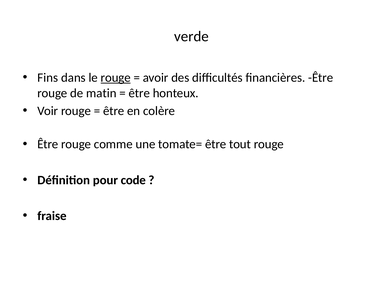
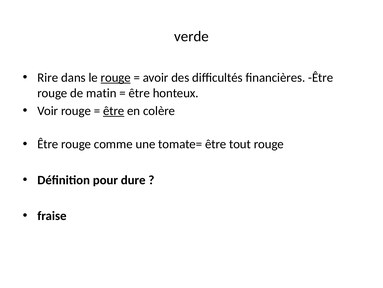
Fins: Fins -> Rire
être at (114, 111) underline: none -> present
code: code -> dure
